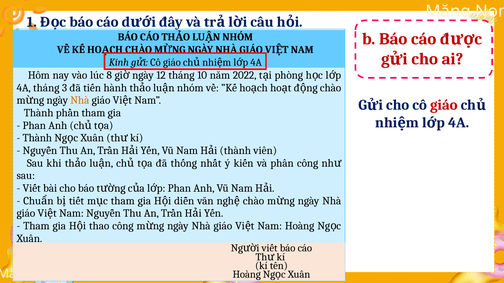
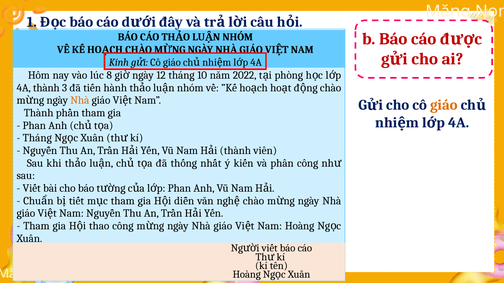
4A tháng: tháng -> thành
giáo at (444, 105) colour: red -> orange
Thành at (37, 138): Thành -> Tháng
